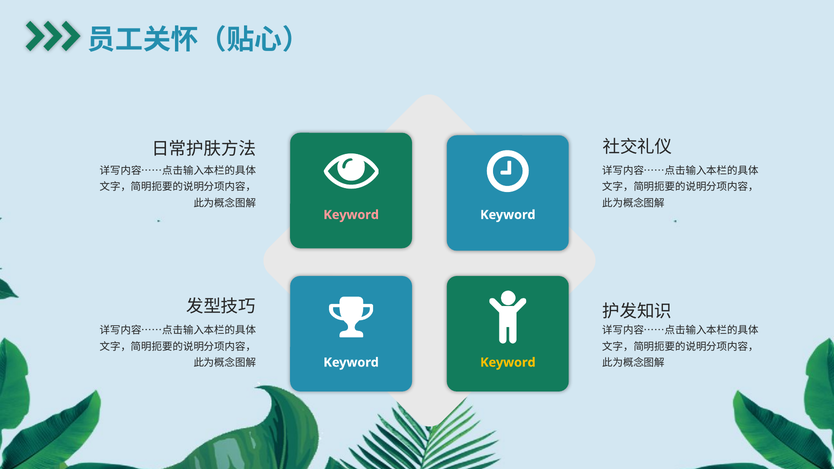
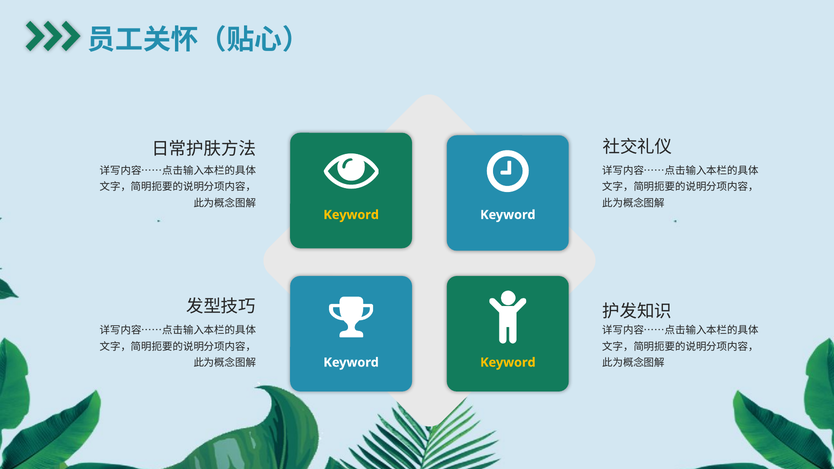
Keyword at (351, 215) colour: pink -> yellow
